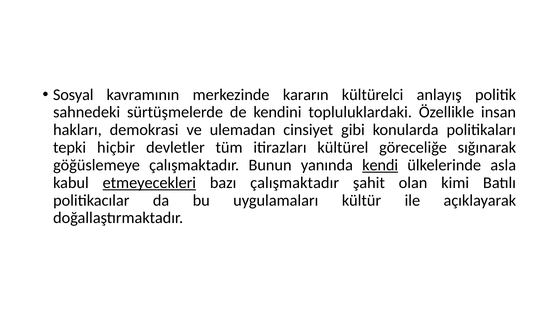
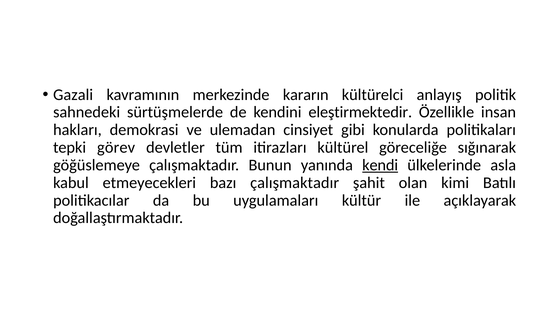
Sosyal: Sosyal -> Gazali
topluluklardaki: topluluklardaki -> eleştirmektedir
hiçbir: hiçbir -> görev
etmeyecekleri underline: present -> none
